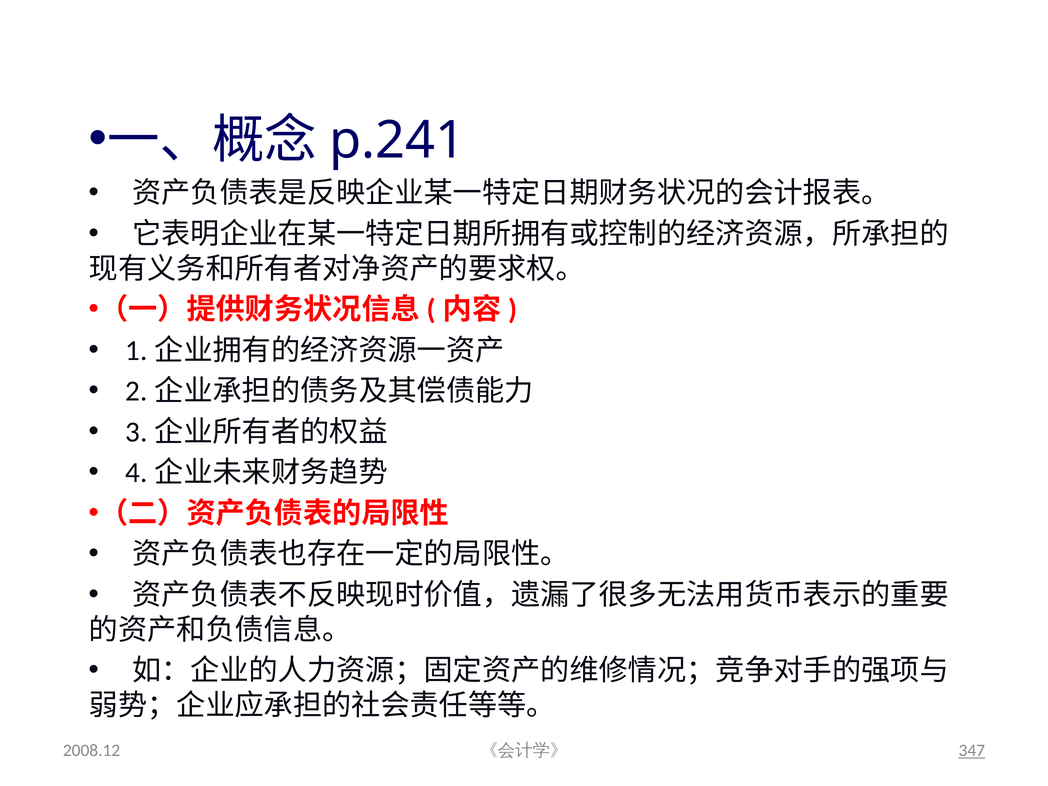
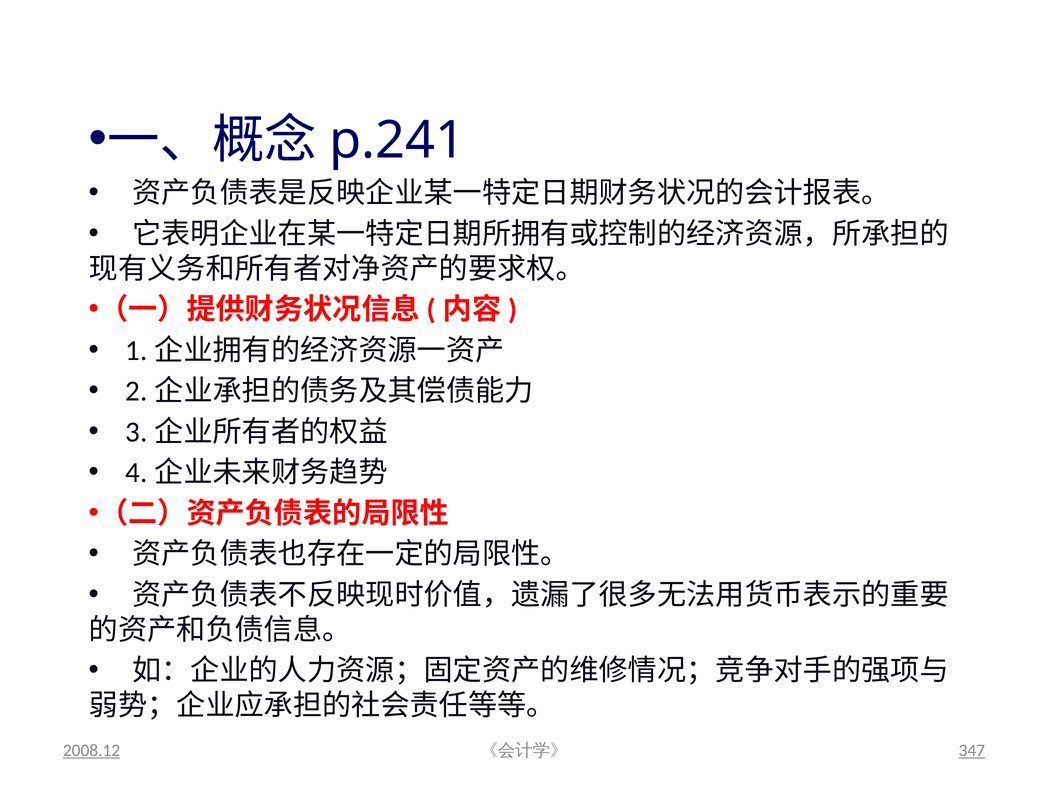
2008.12 underline: none -> present
